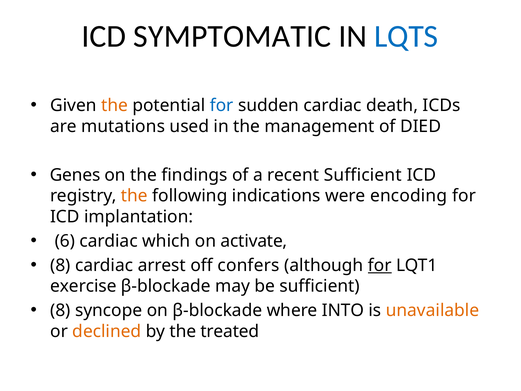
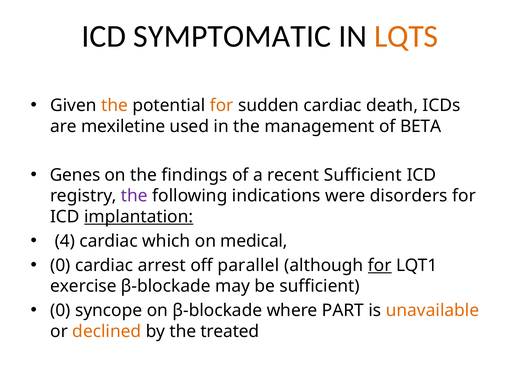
LQTS colour: blue -> orange
for at (222, 105) colour: blue -> orange
mutations: mutations -> mexiletine
DIED: DIED -> BETA
the at (134, 196) colour: orange -> purple
encoding: encoding -> disorders
implantation underline: none -> present
6: 6 -> 4
activate: activate -> medical
8 at (60, 265): 8 -> 0
confers: confers -> parallel
8 at (60, 310): 8 -> 0
INTO: INTO -> PART
